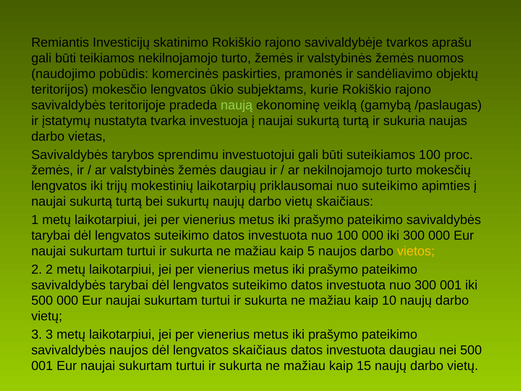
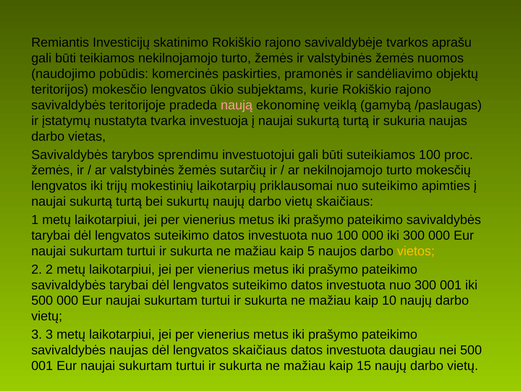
naują colour: light green -> pink
žemės daugiau: daugiau -> sutarčių
savivaldybės naujos: naujos -> naujas
